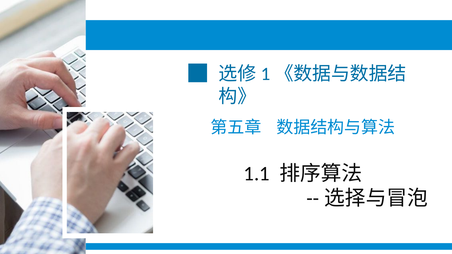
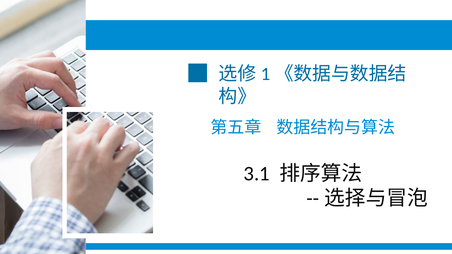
1.1: 1.1 -> 3.1
